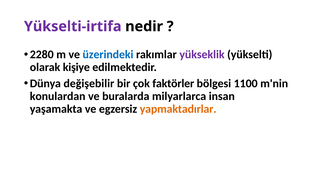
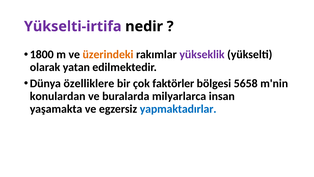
2280: 2280 -> 1800
üzerindeki colour: blue -> orange
kişiye: kişiye -> yatan
değişebilir: değişebilir -> özelliklere
1100: 1100 -> 5658
yapmaktadırlar colour: orange -> blue
